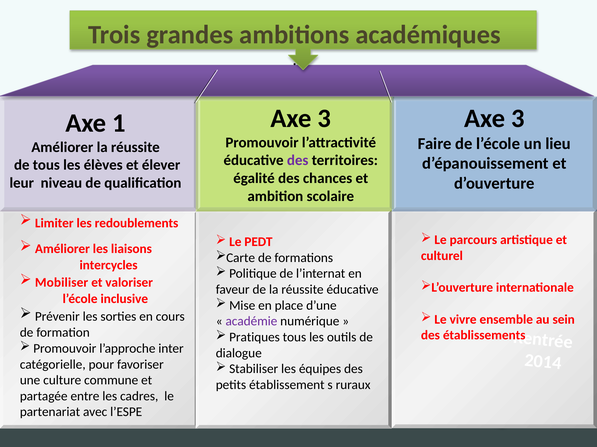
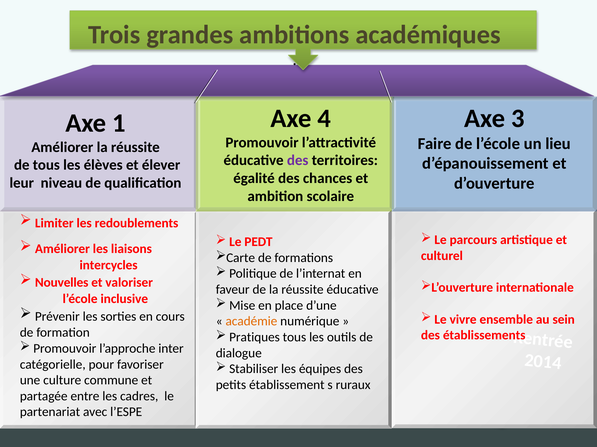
3 at (324, 119): 3 -> 4
Mobiliser: Mobiliser -> Nouvelles
académie colour: purple -> orange
